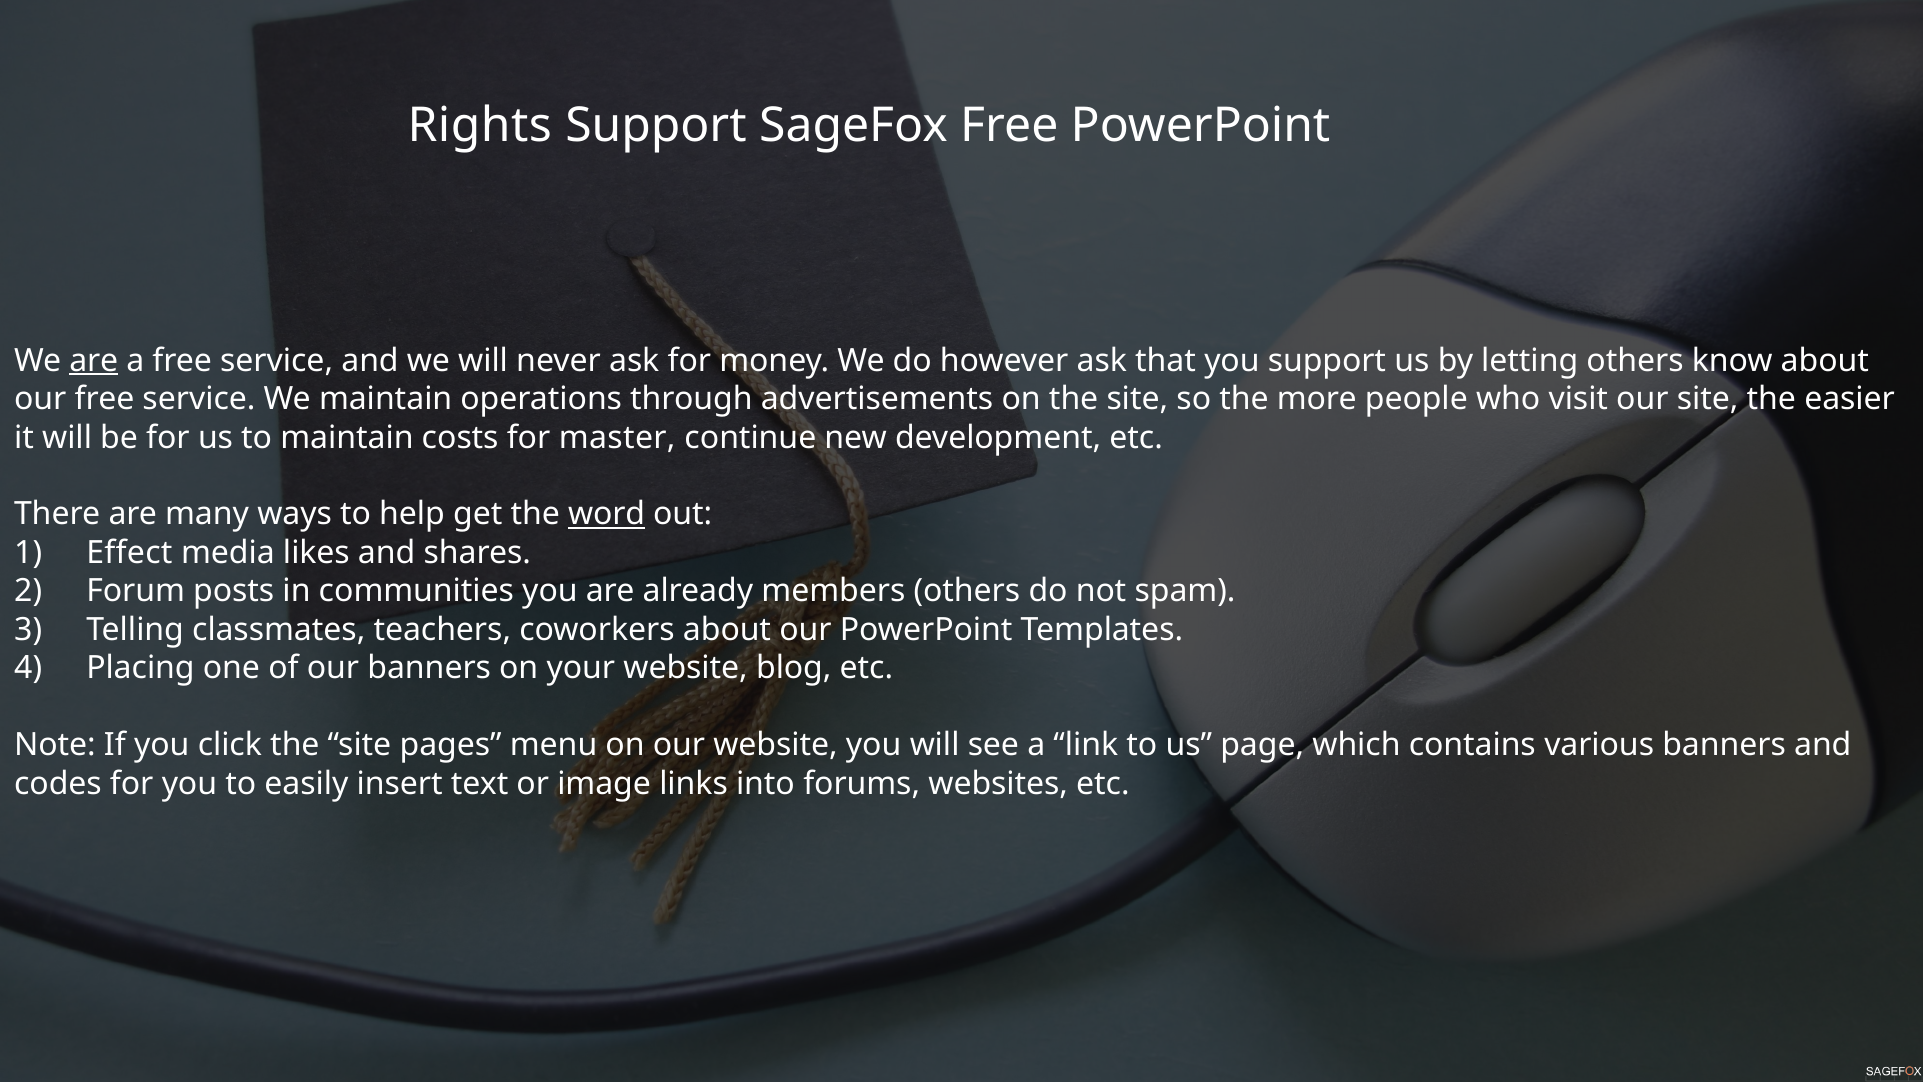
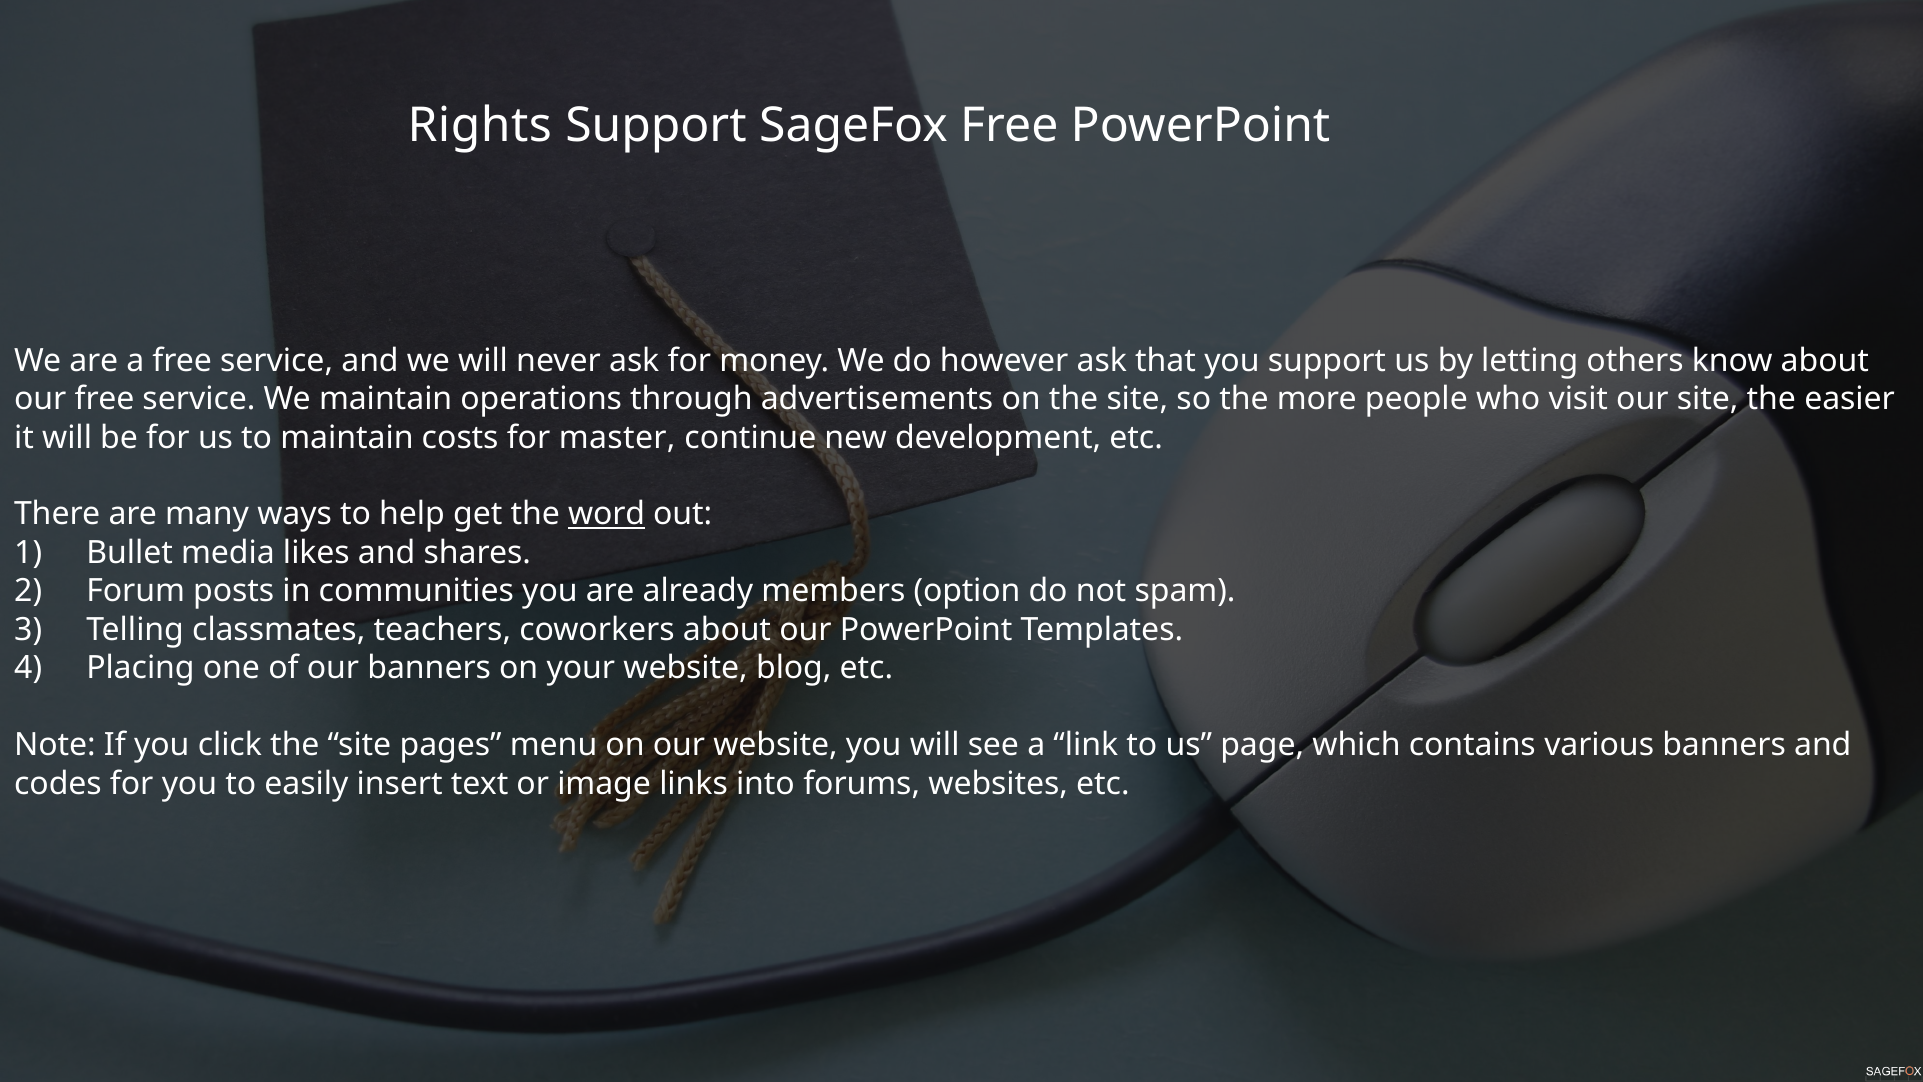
are at (94, 360) underline: present -> none
Effect: Effect -> Bullet
members others: others -> option
